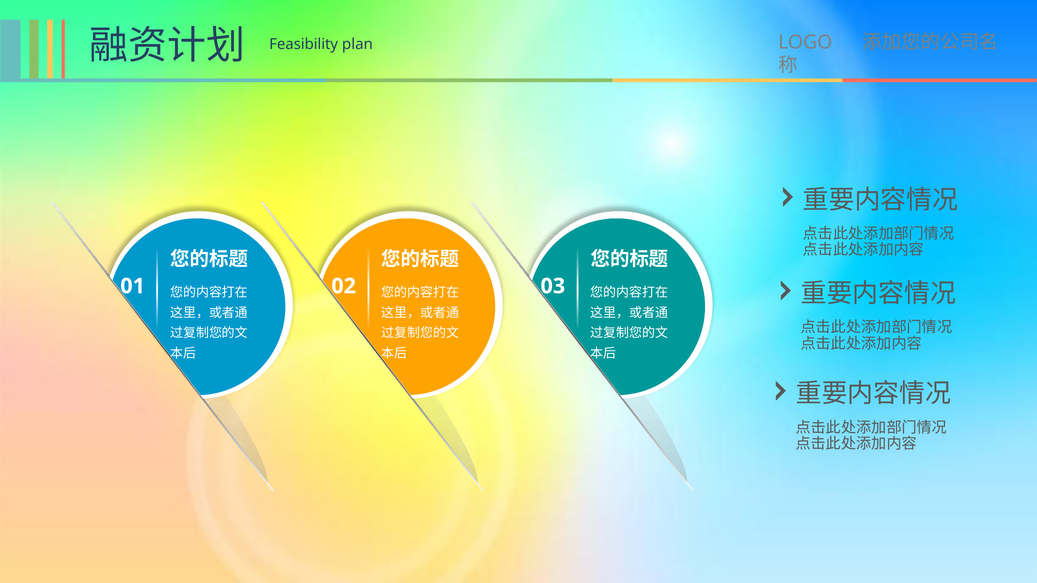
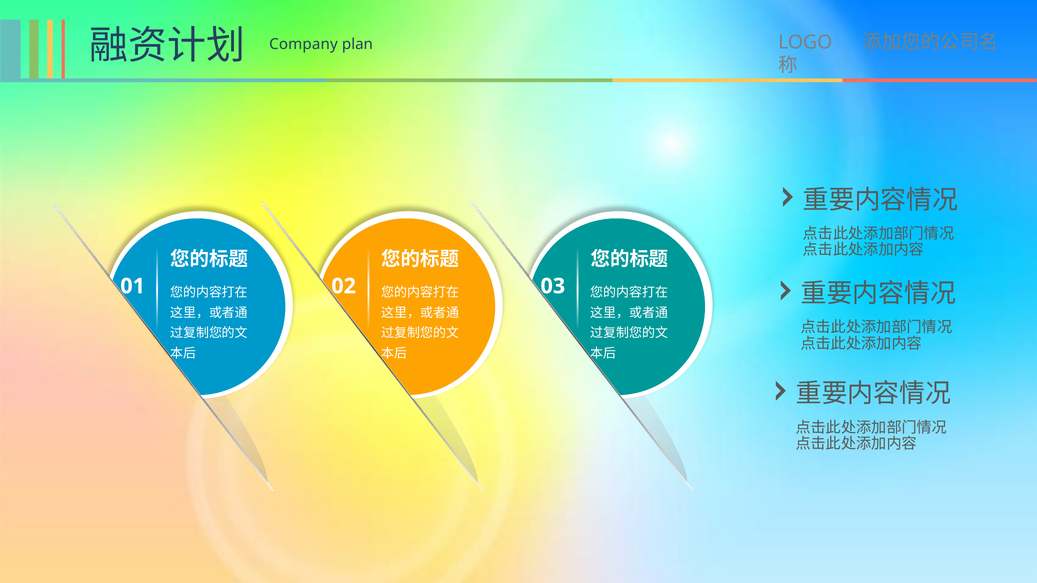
Feasibility: Feasibility -> Company
